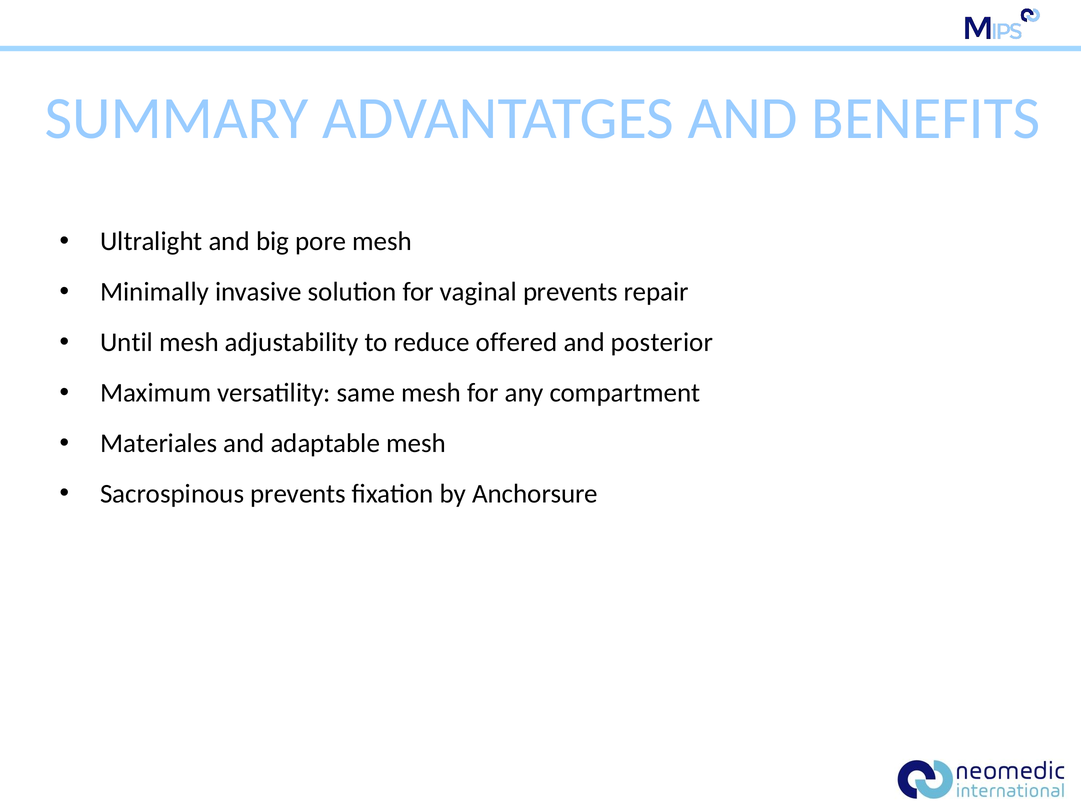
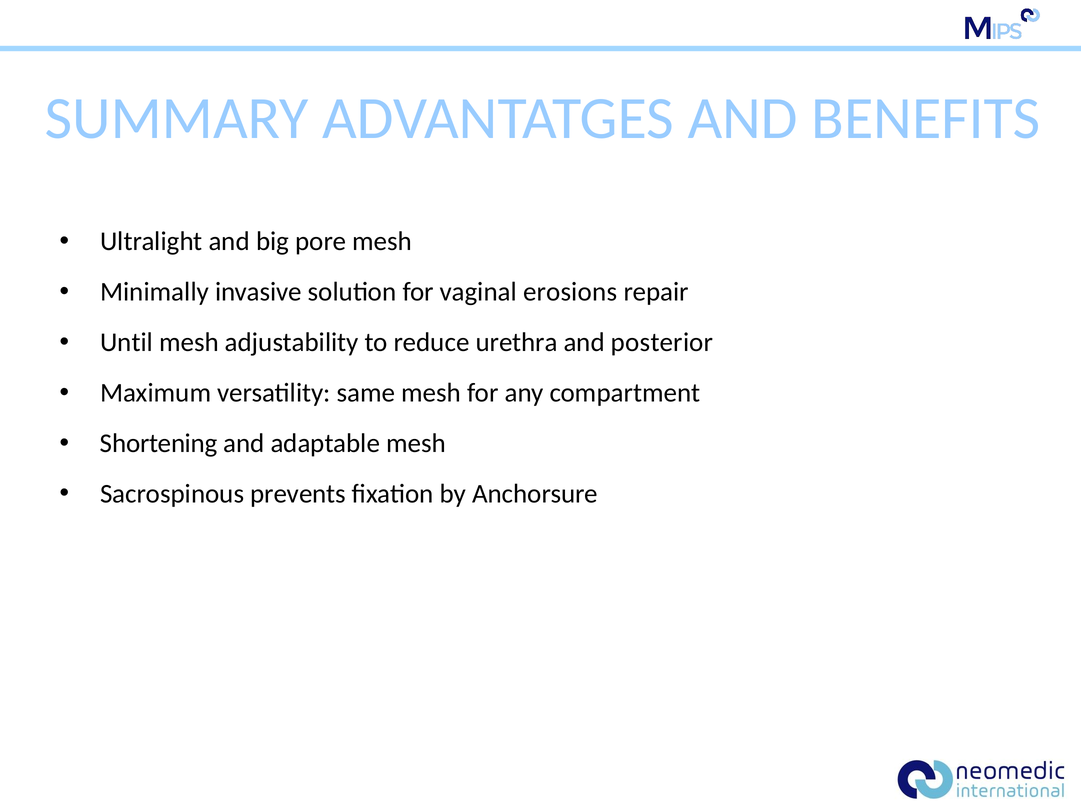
vaginal prevents: prevents -> erosions
offered: offered -> urethra
Materiales: Materiales -> Shortening
